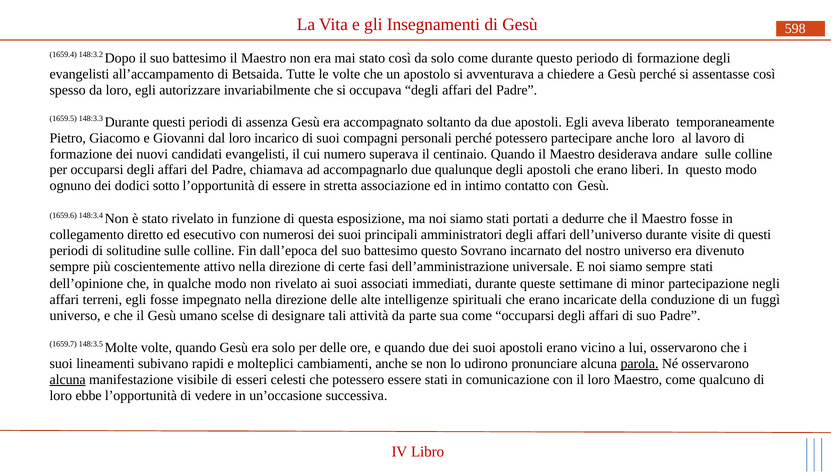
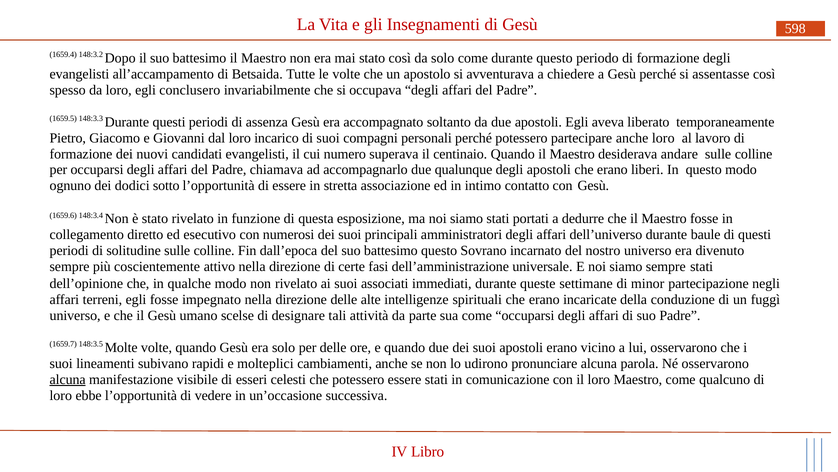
autorizzare: autorizzare -> conclusero
visite: visite -> baule
parola underline: present -> none
